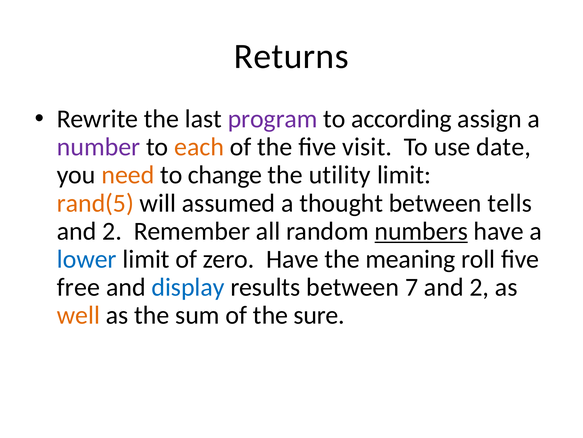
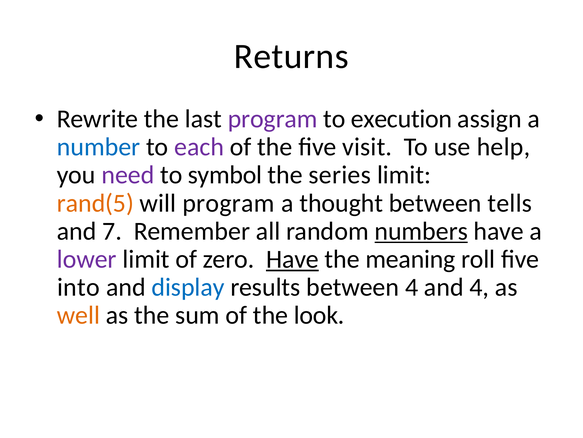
according: according -> execution
number colour: purple -> blue
each colour: orange -> purple
date: date -> help
need colour: orange -> purple
change: change -> symbol
utility: utility -> series
will assumed: assumed -> program
2 at (112, 231): 2 -> 7
lower colour: blue -> purple
Have at (292, 259) underline: none -> present
free: free -> into
between 7: 7 -> 4
2 at (479, 287): 2 -> 4
sure: sure -> look
